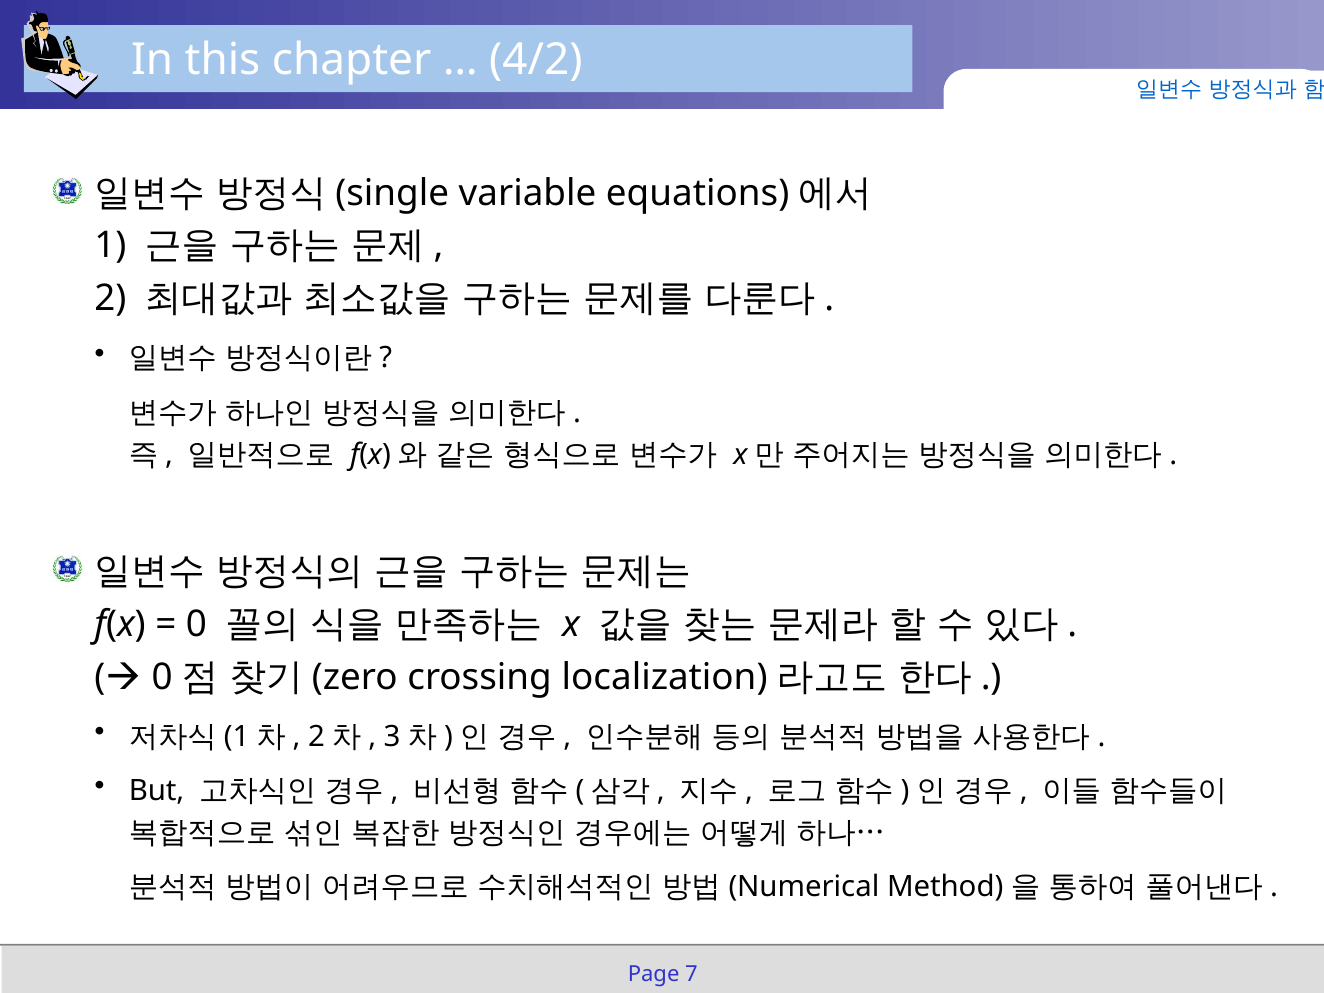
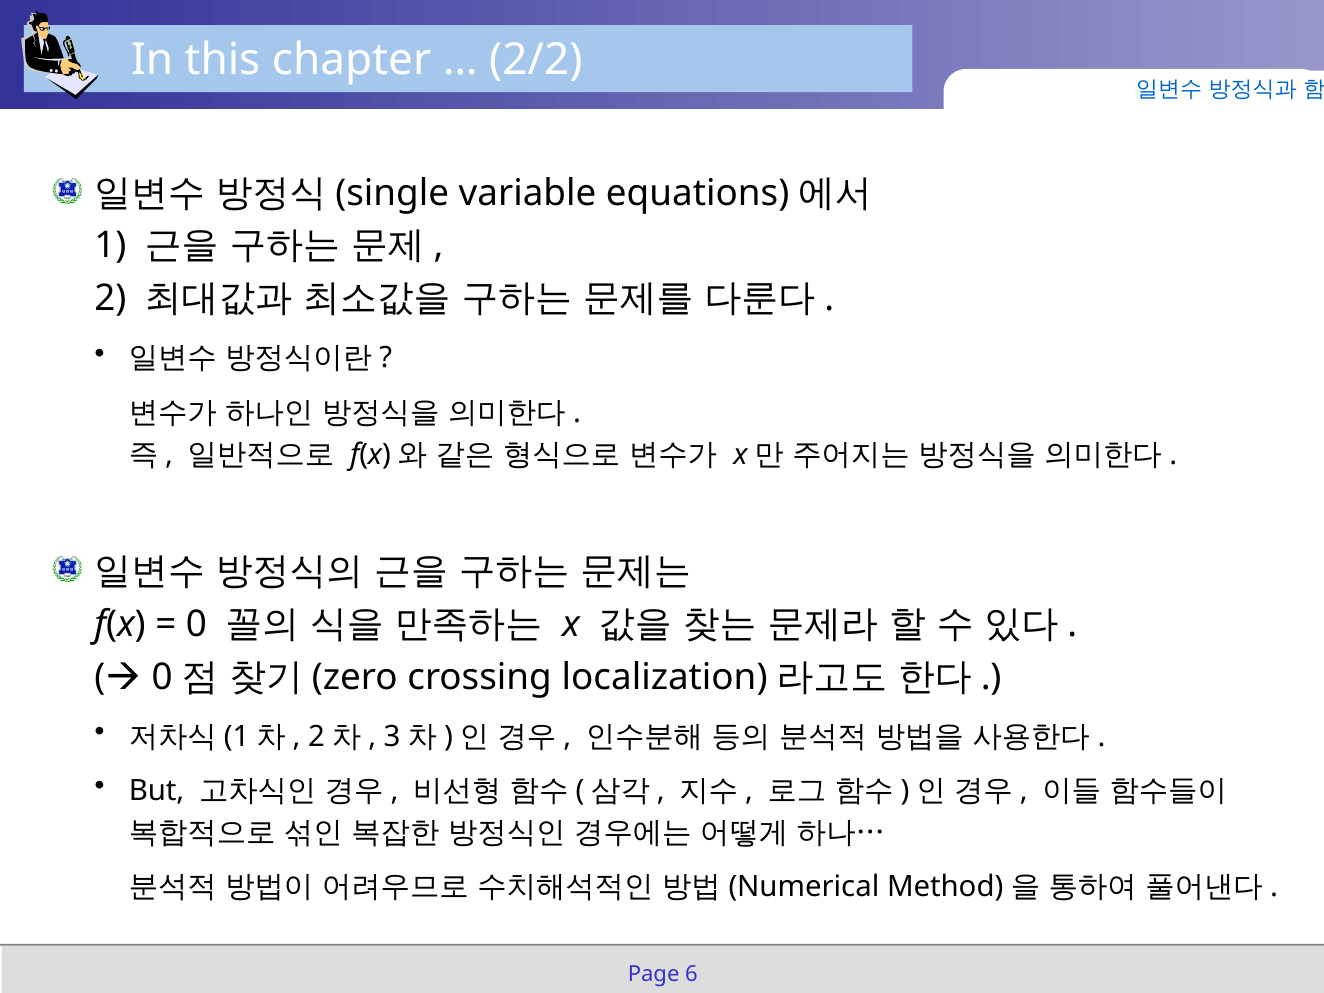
4/2: 4/2 -> 2/2
7: 7 -> 6
